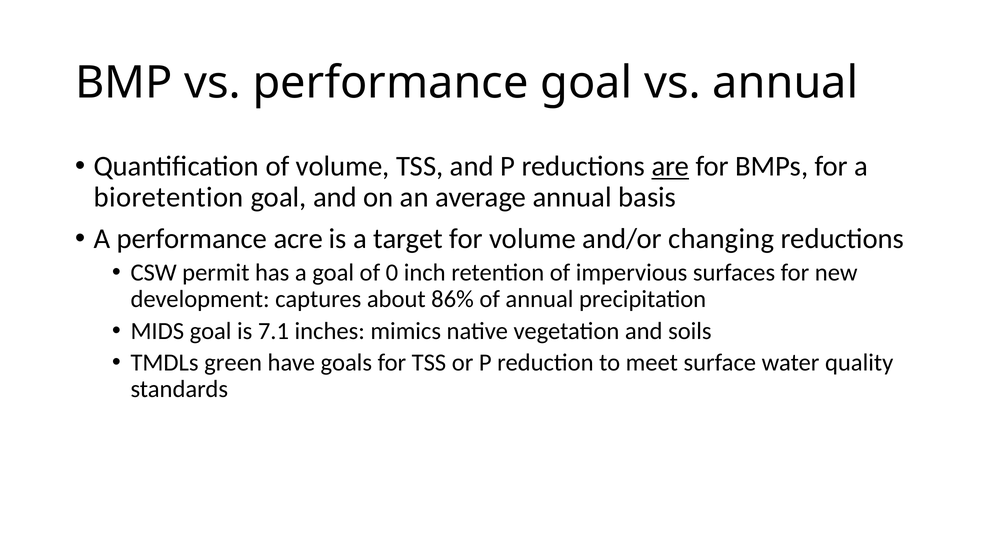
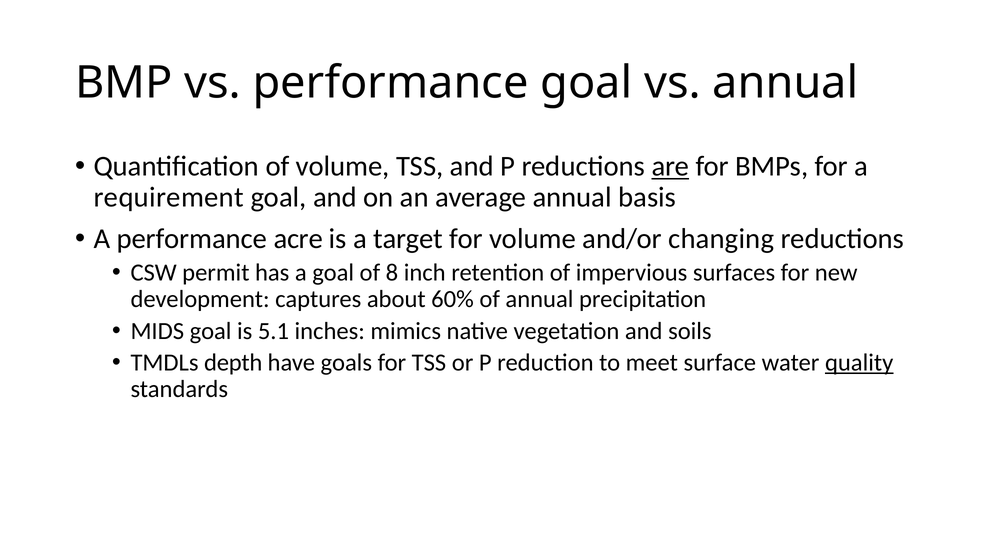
bioretention: bioretention -> requirement
0: 0 -> 8
86%: 86% -> 60%
7.1: 7.1 -> 5.1
green: green -> depth
quality underline: none -> present
